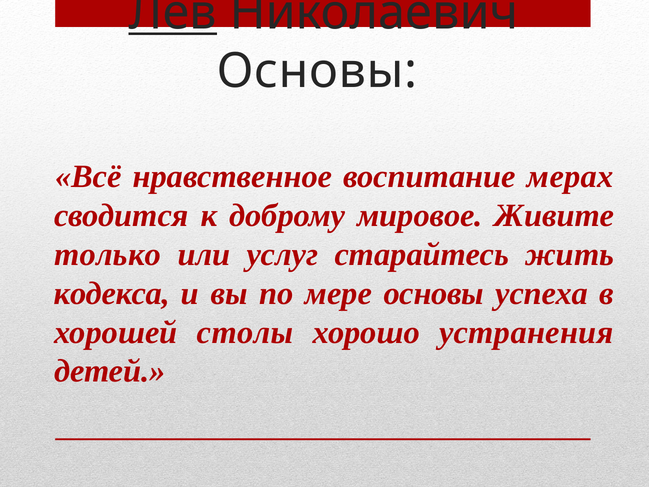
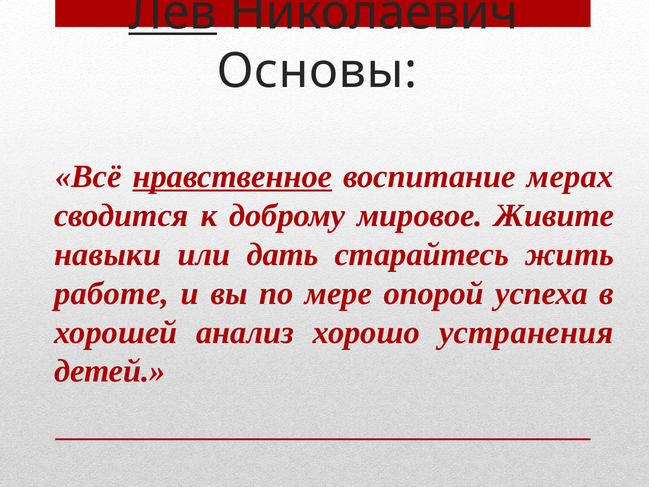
нравственное underline: none -> present
только: только -> навыки
услуг: услуг -> дать
кодекса: кодекса -> работе
мере основы: основы -> опорой
столы: столы -> анализ
